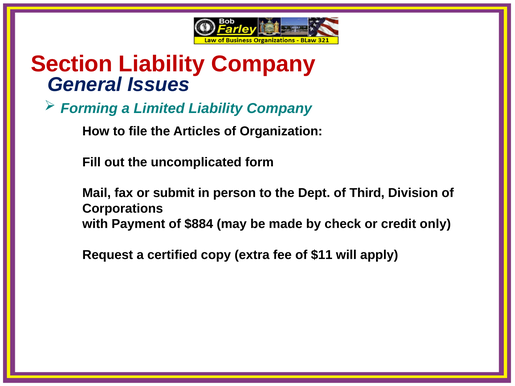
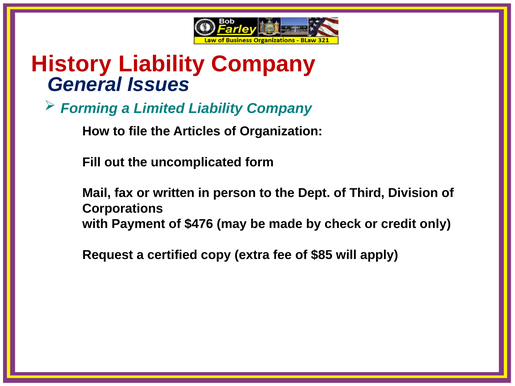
Section: Section -> History
submit: submit -> written
$884: $884 -> $476
$11: $11 -> $85
